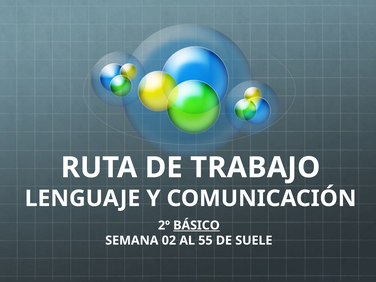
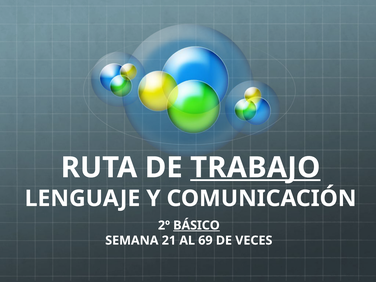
TRABAJO underline: none -> present
02: 02 -> 21
55: 55 -> 69
SUELE: SUELE -> VECES
